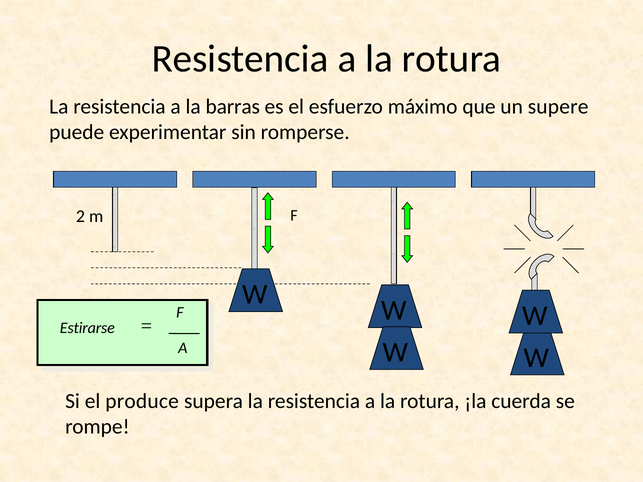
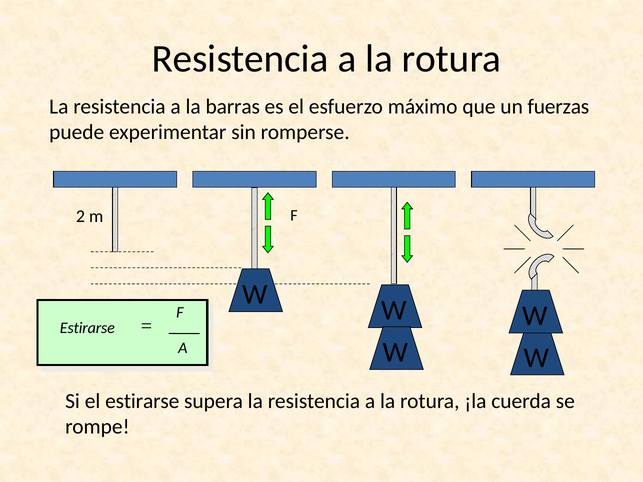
supere: supere -> fuerzas
el produce: produce -> estirarse
